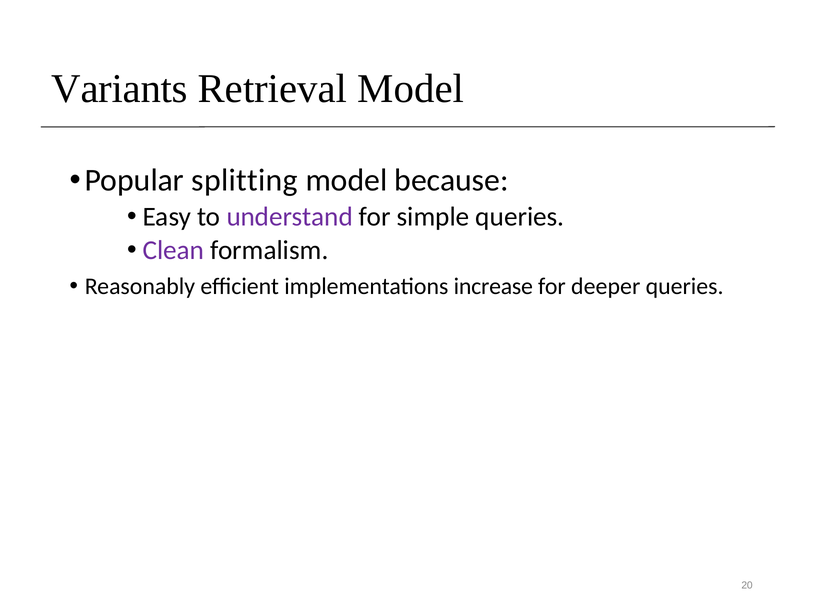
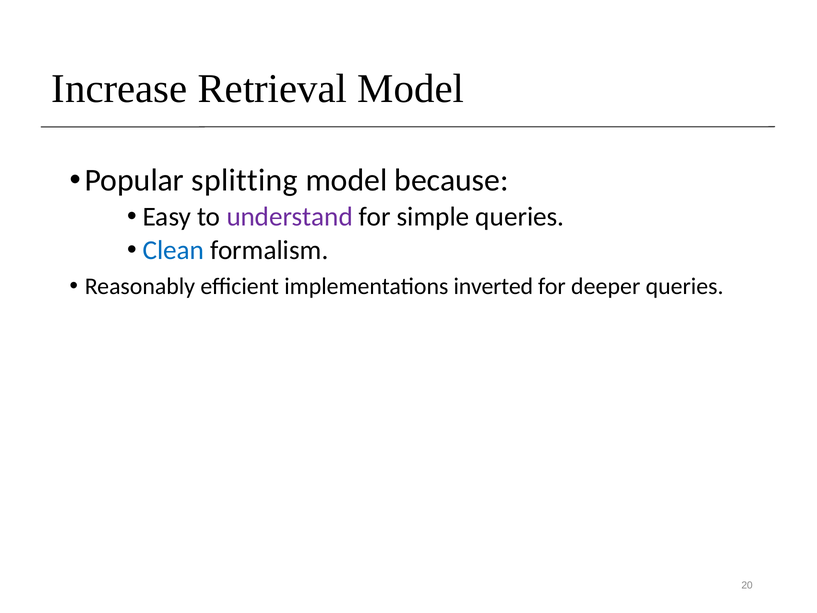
Variants: Variants -> Increase
Clean colour: purple -> blue
increase: increase -> inverted
